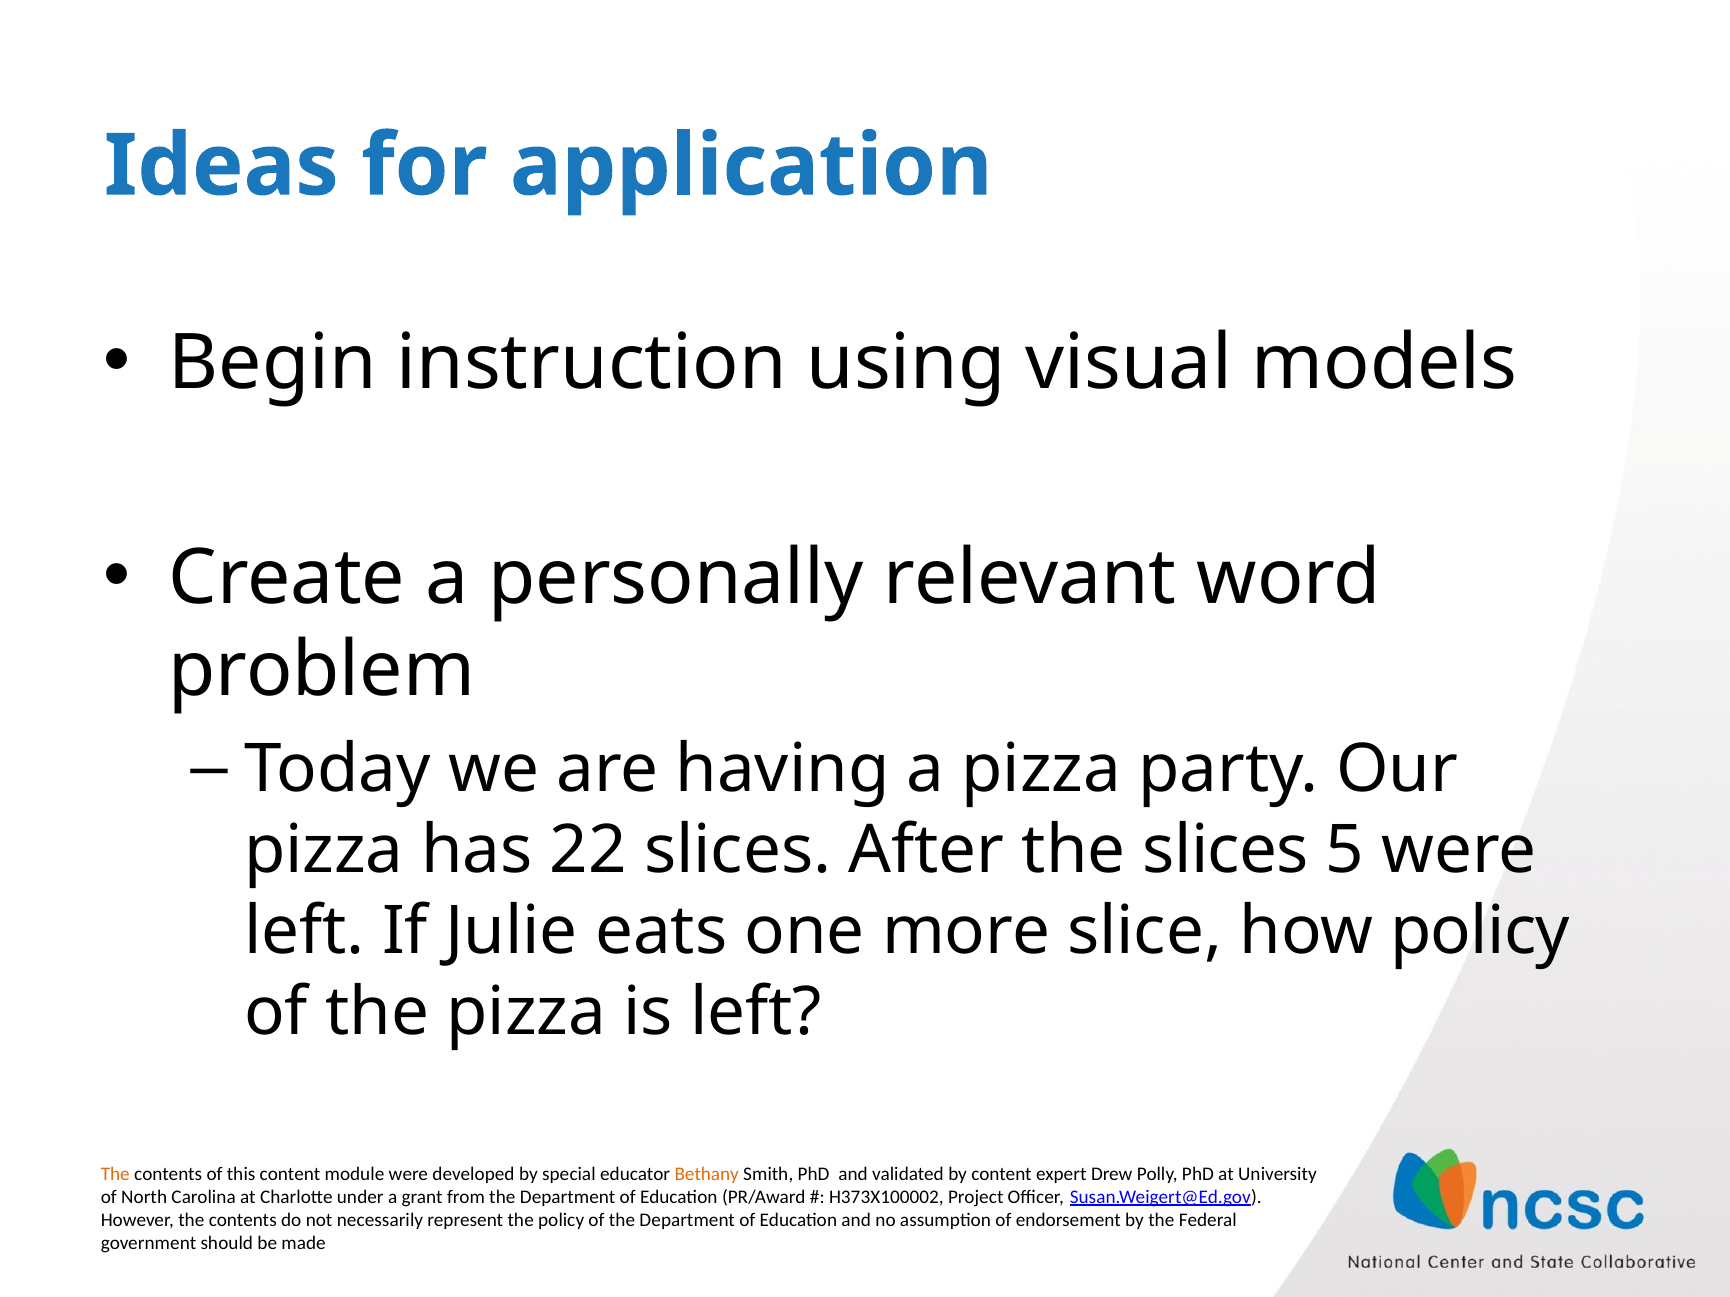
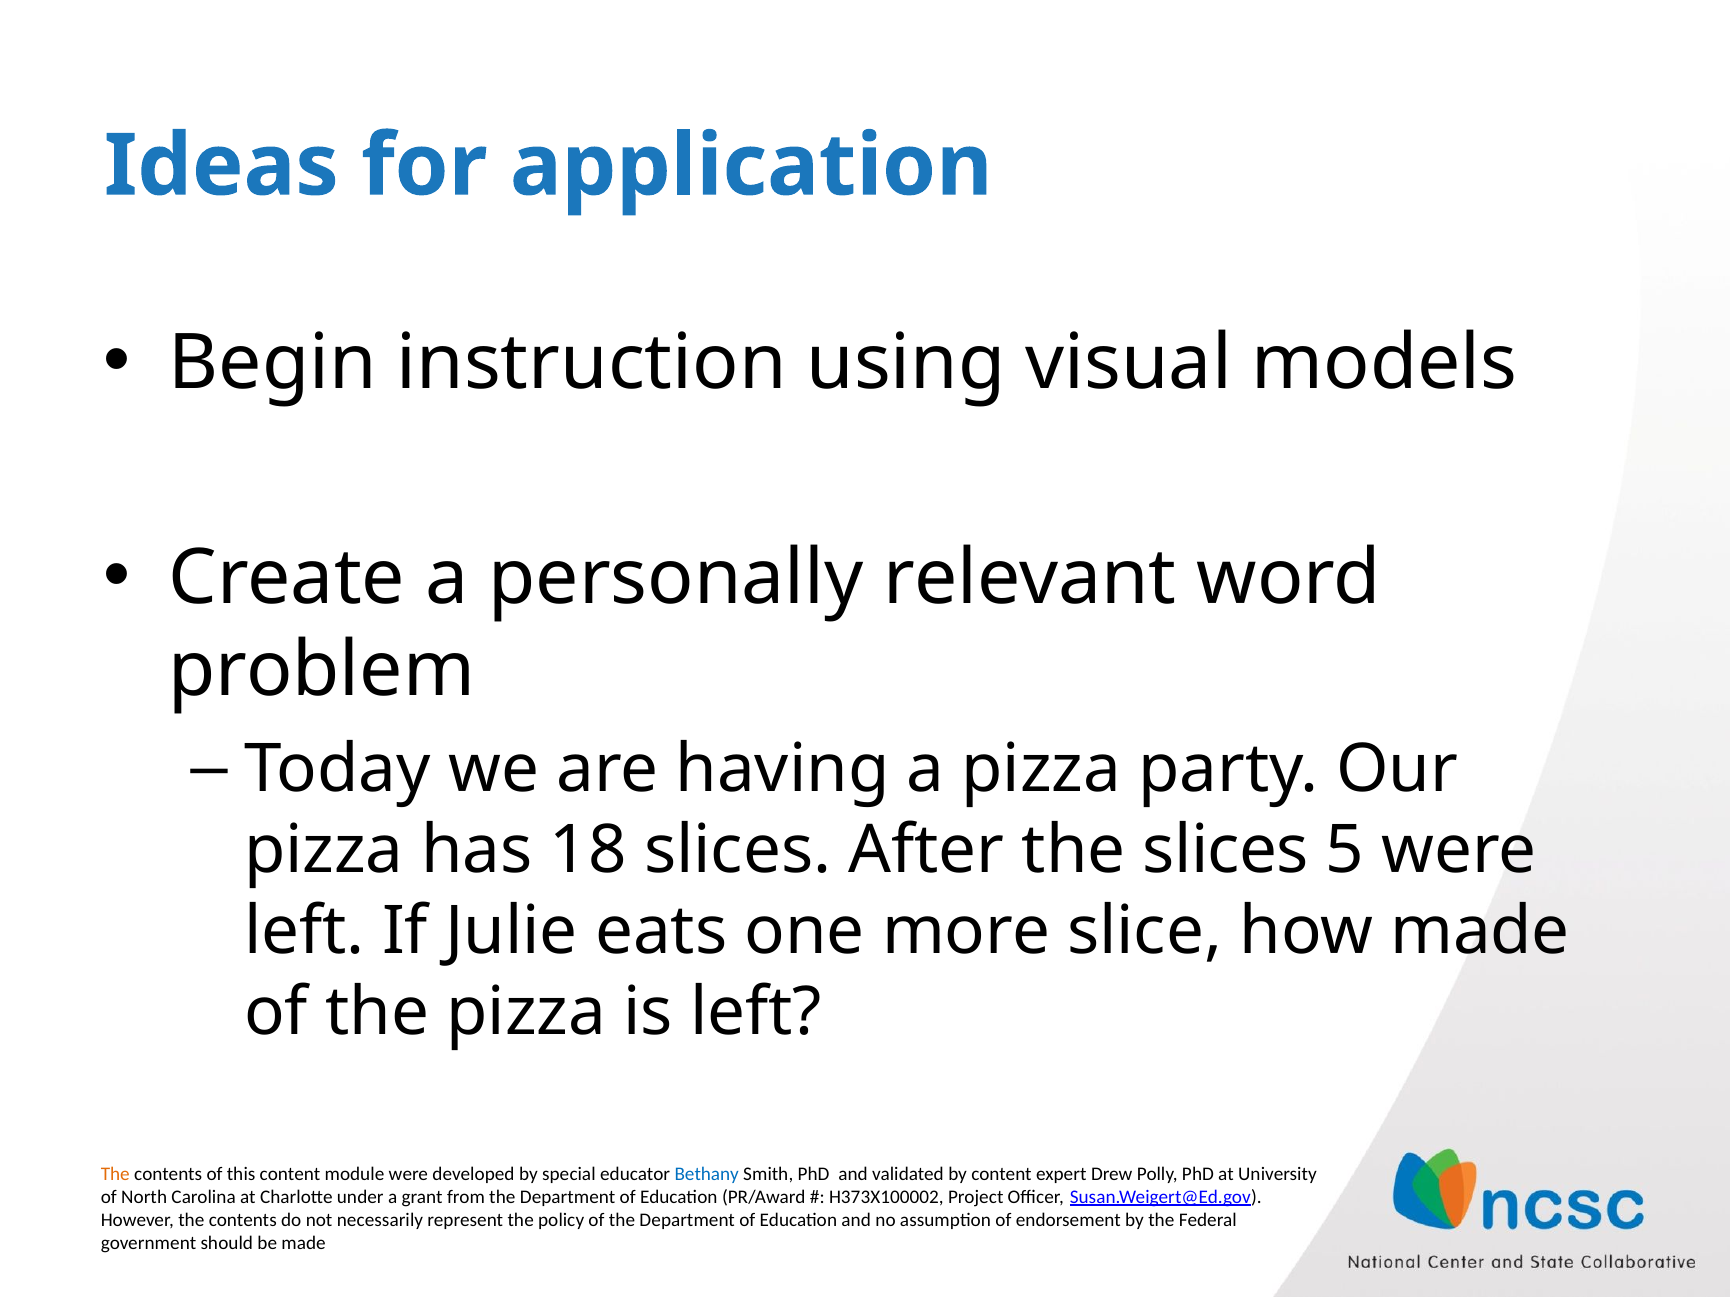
22: 22 -> 18
how policy: policy -> made
Bethany colour: orange -> blue
